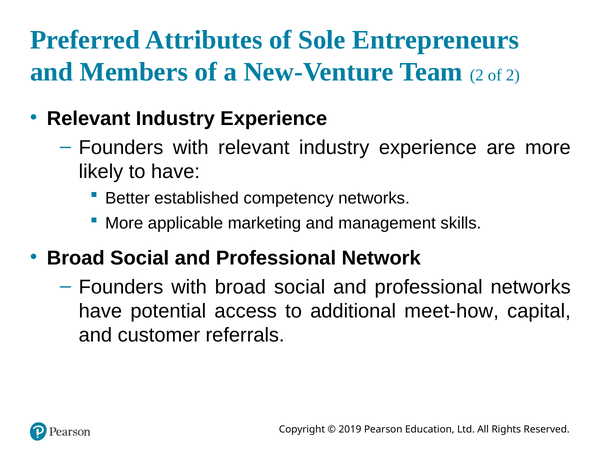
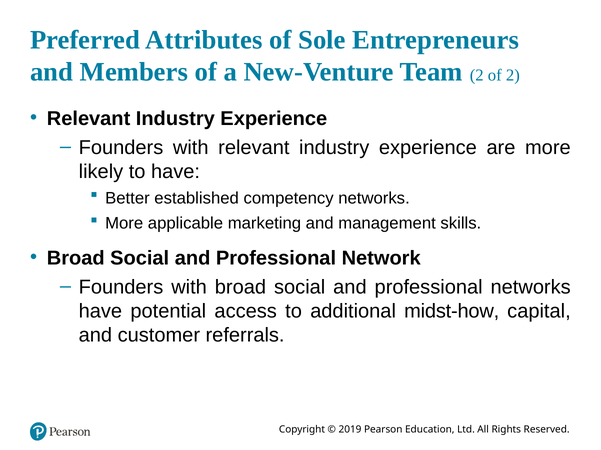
meet-how: meet-how -> midst-how
